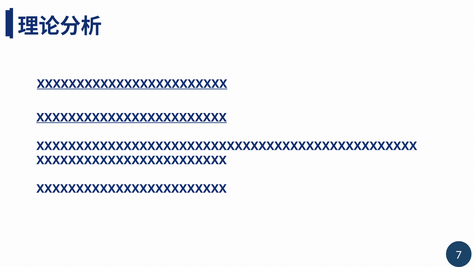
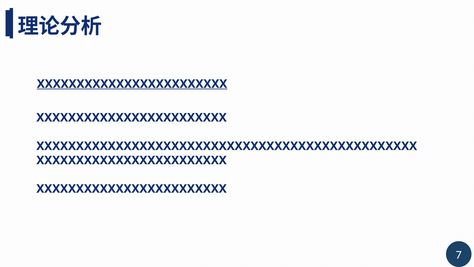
XXXXXXXXXXXXXXXXXXXXXXXX at (132, 117) underline: present -> none
